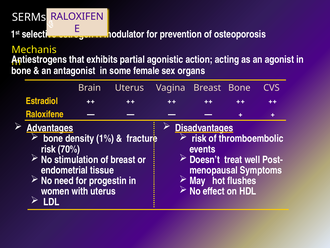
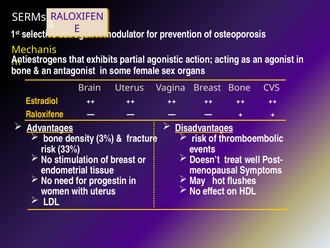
1%: 1% -> 3%
70%: 70% -> 33%
